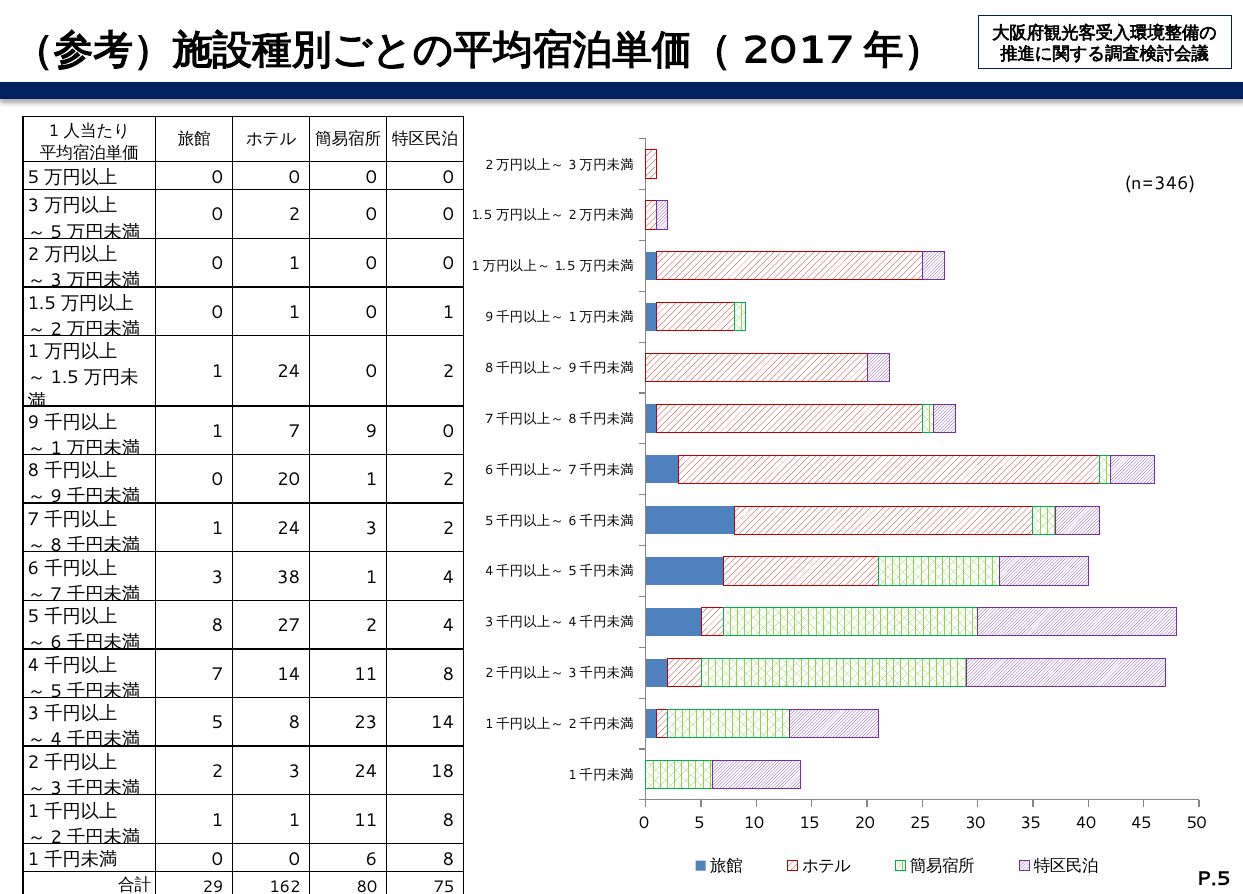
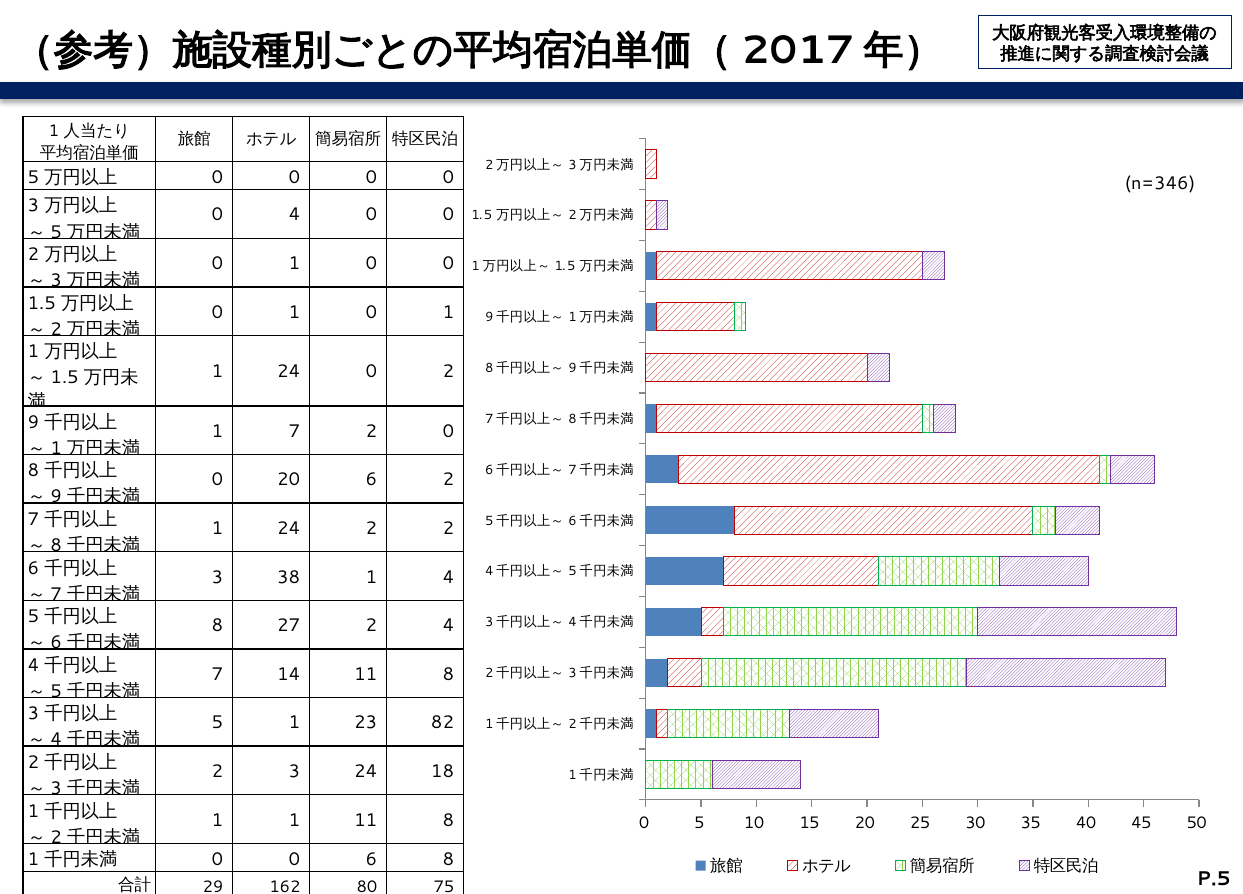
2 at (294, 215): 2 -> 4
7 9: 9 -> 2
20 1: 1 -> 6
24 3: 3 -> 2
5 8: 8 -> 1
23 14: 14 -> 82
